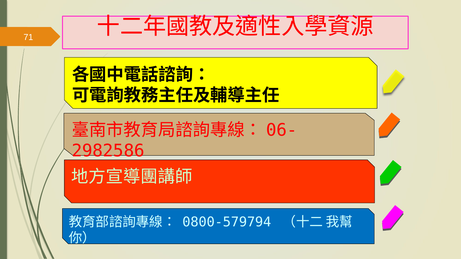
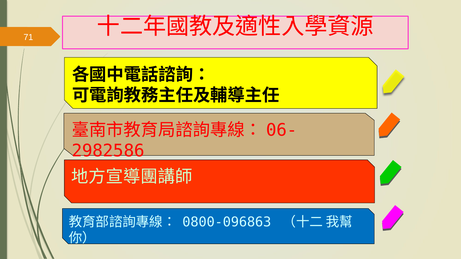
0800-579794: 0800-579794 -> 0800-096863
